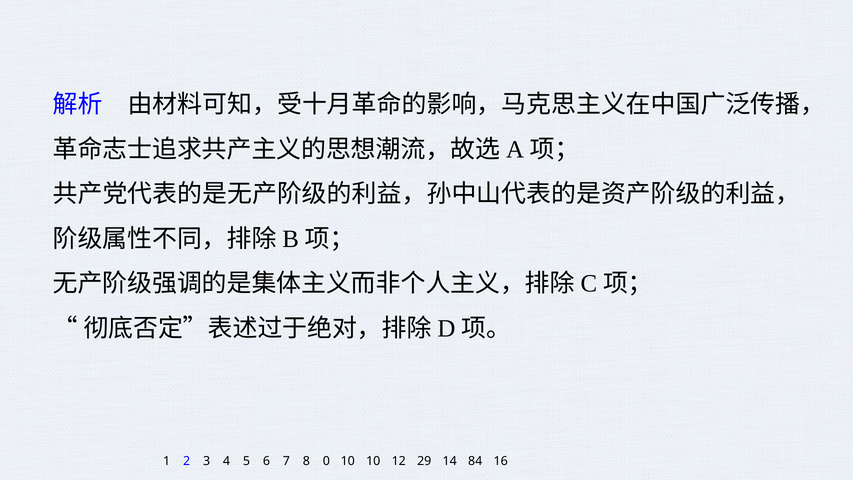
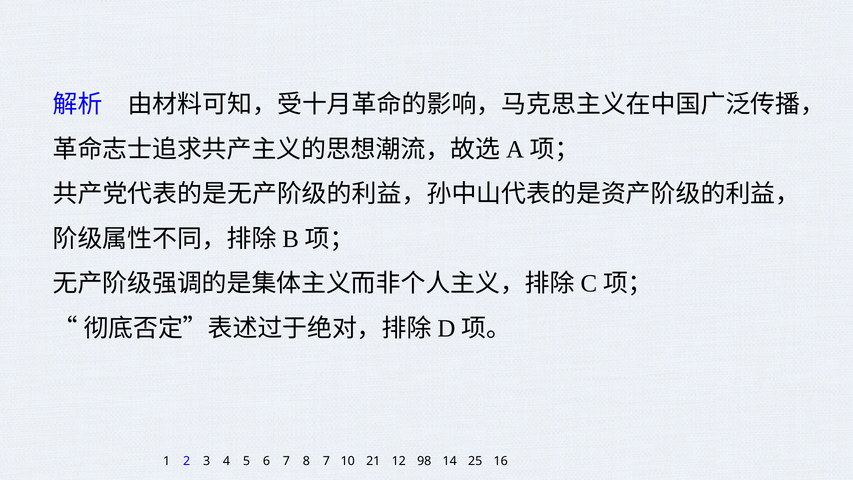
8 0: 0 -> 7
10 10: 10 -> 21
29: 29 -> 98
84: 84 -> 25
